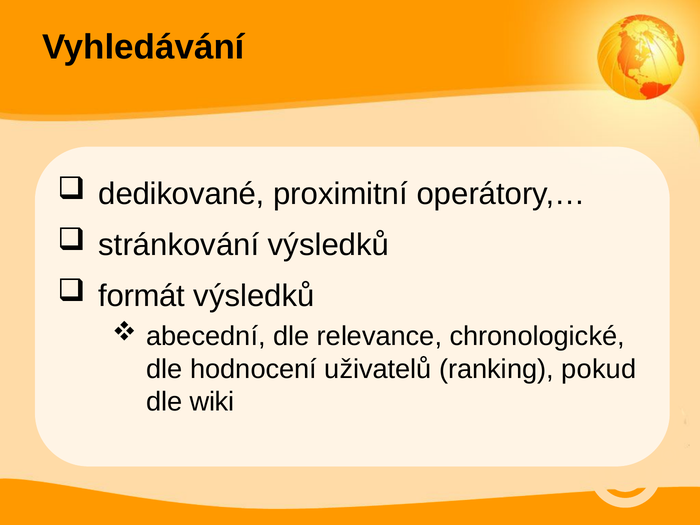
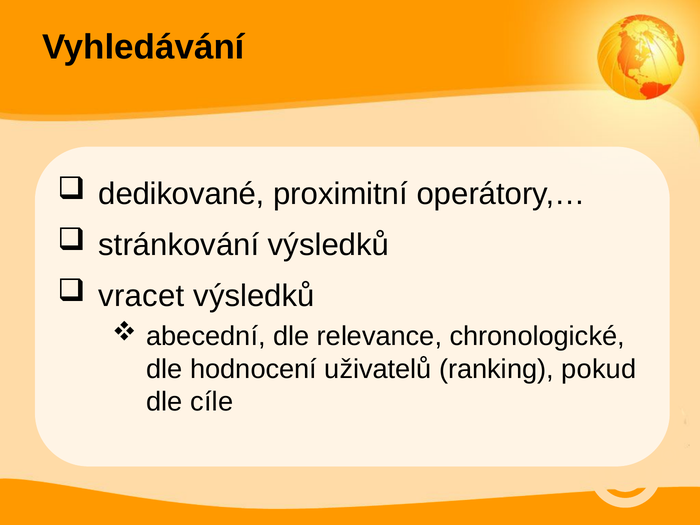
formát: formát -> vracet
wiki: wiki -> cíle
